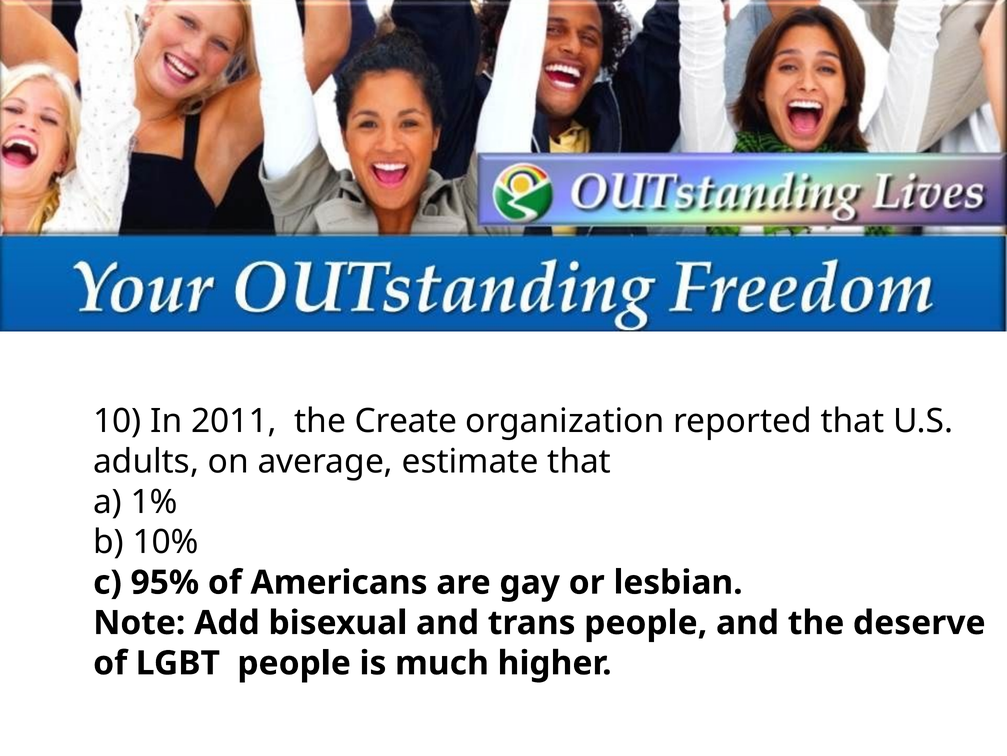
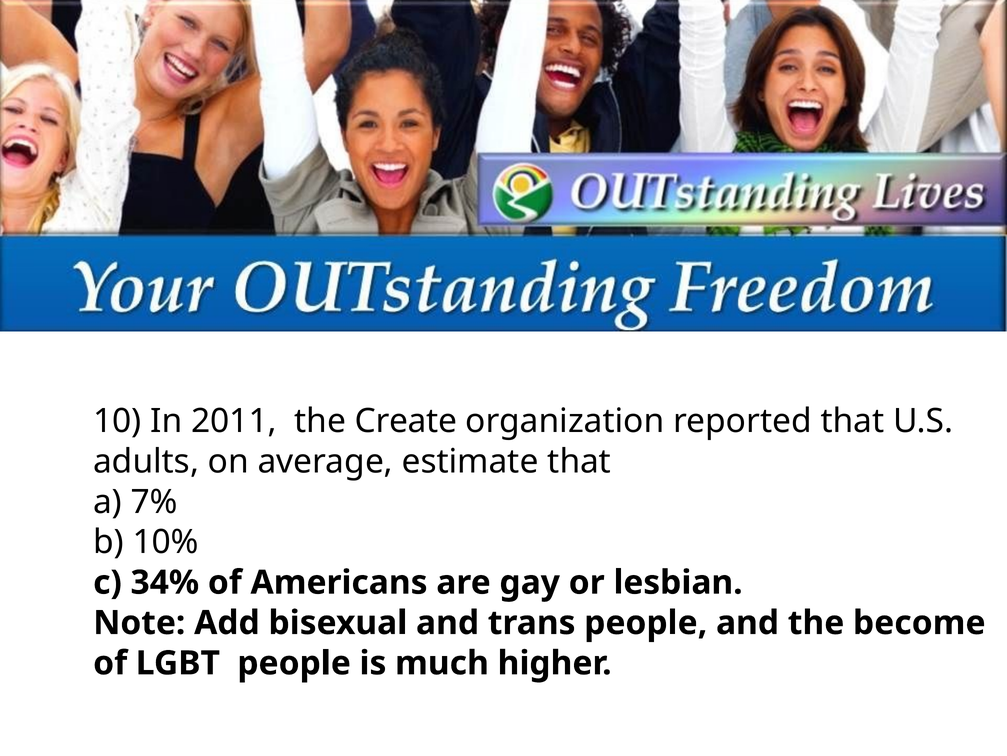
1%: 1% -> 7%
95%: 95% -> 34%
deserve: deserve -> become
